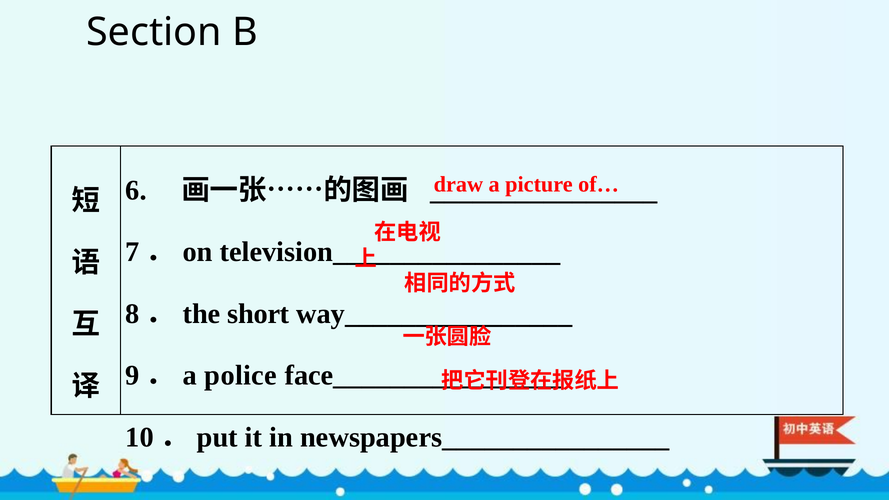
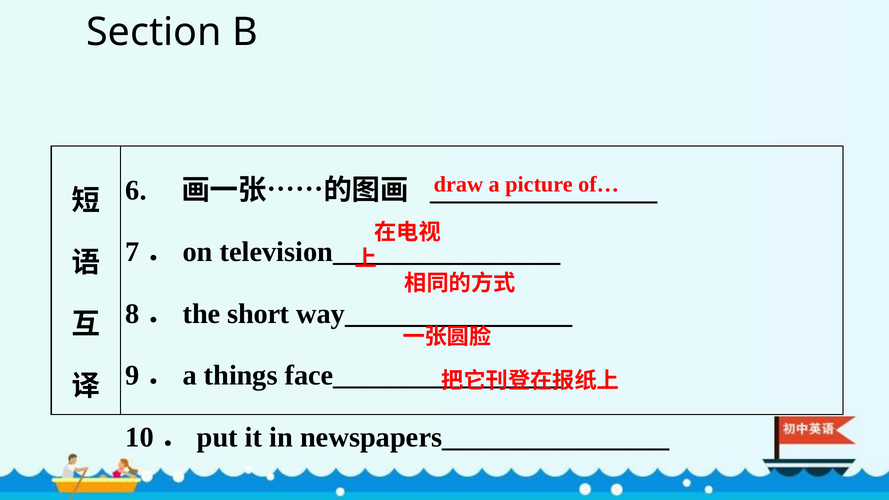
police: police -> things
